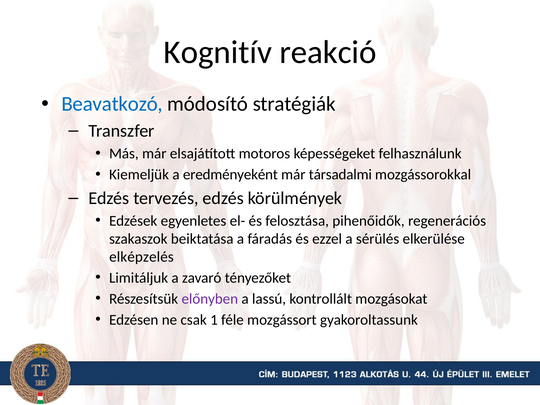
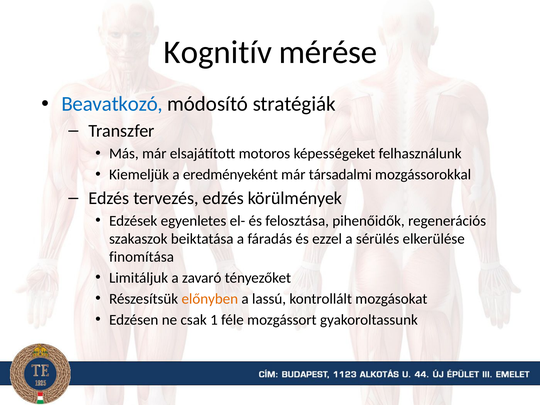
reakció: reakció -> mérése
elképzelés: elképzelés -> finomítása
előnyben colour: purple -> orange
